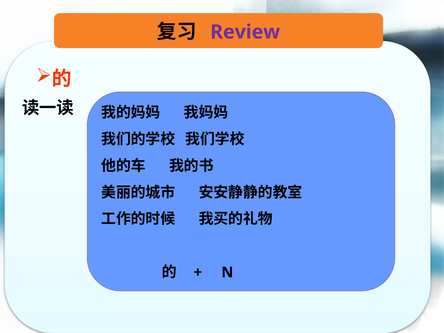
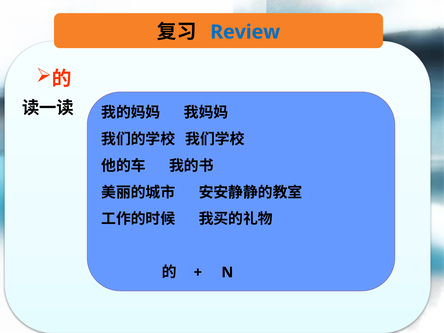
Review colour: purple -> blue
